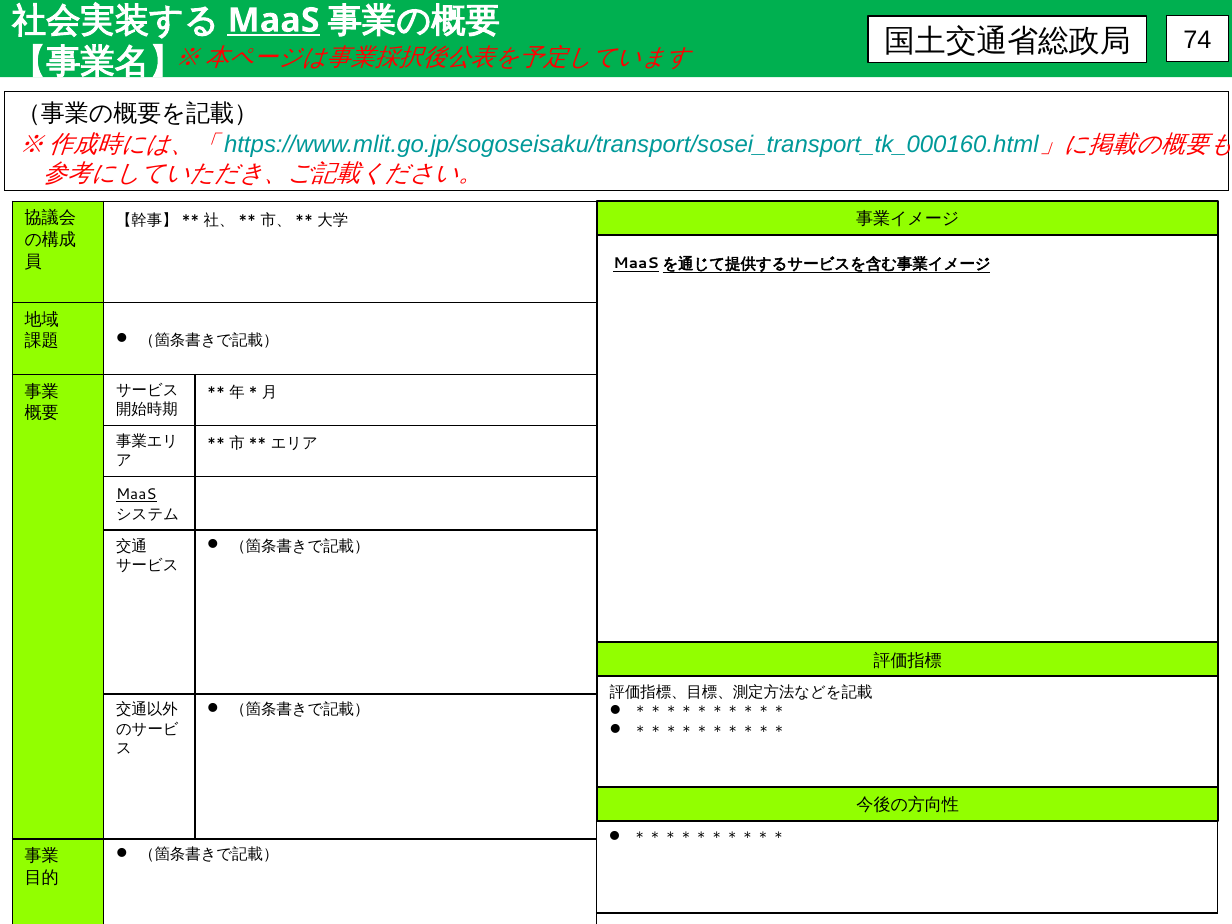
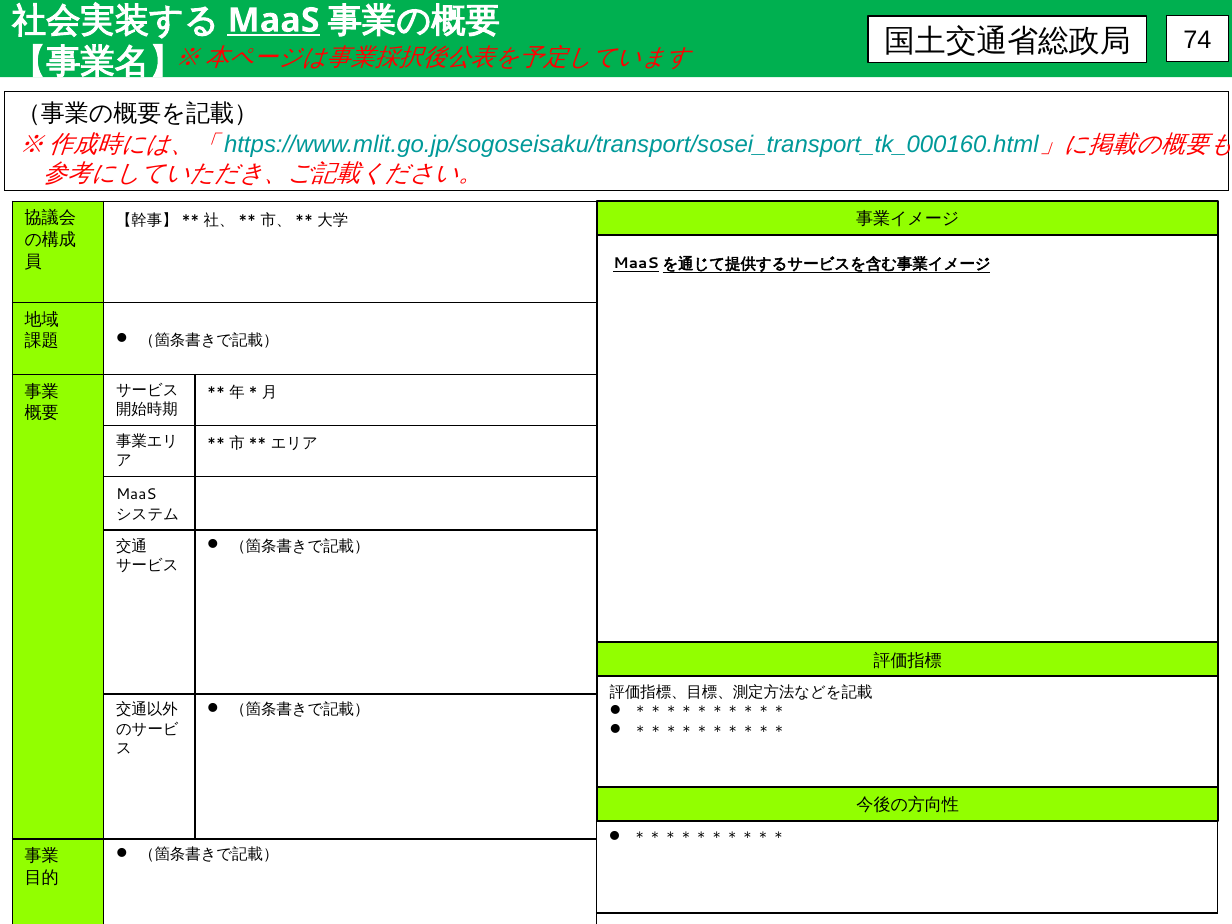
MaaS at (136, 495) underline: present -> none
